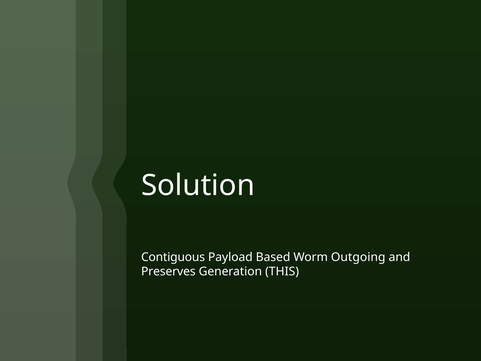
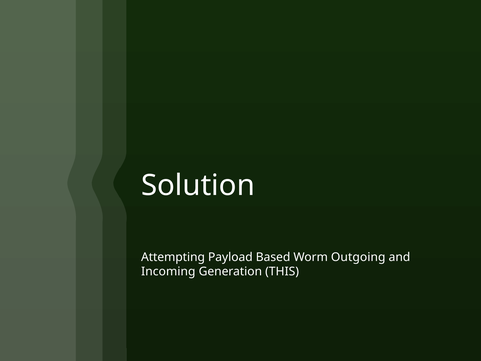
Contiguous: Contiguous -> Attempting
Preserves: Preserves -> Incoming
